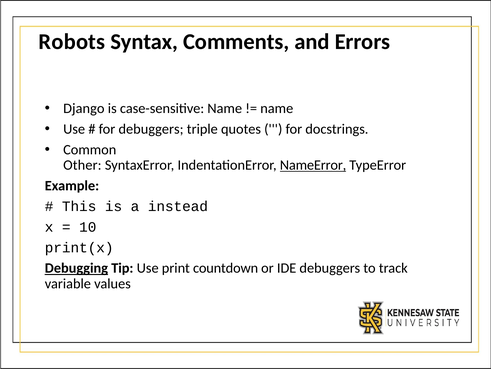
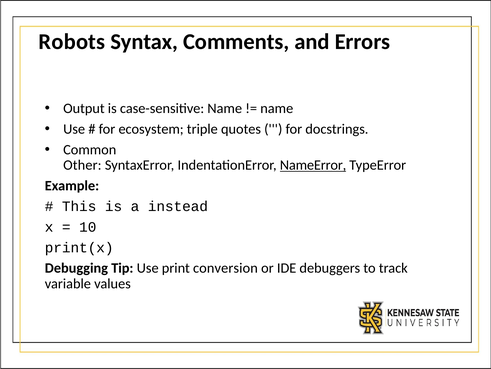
Django: Django -> Output
for debuggers: debuggers -> ecosystem
Debugging underline: present -> none
countdown: countdown -> conversion
